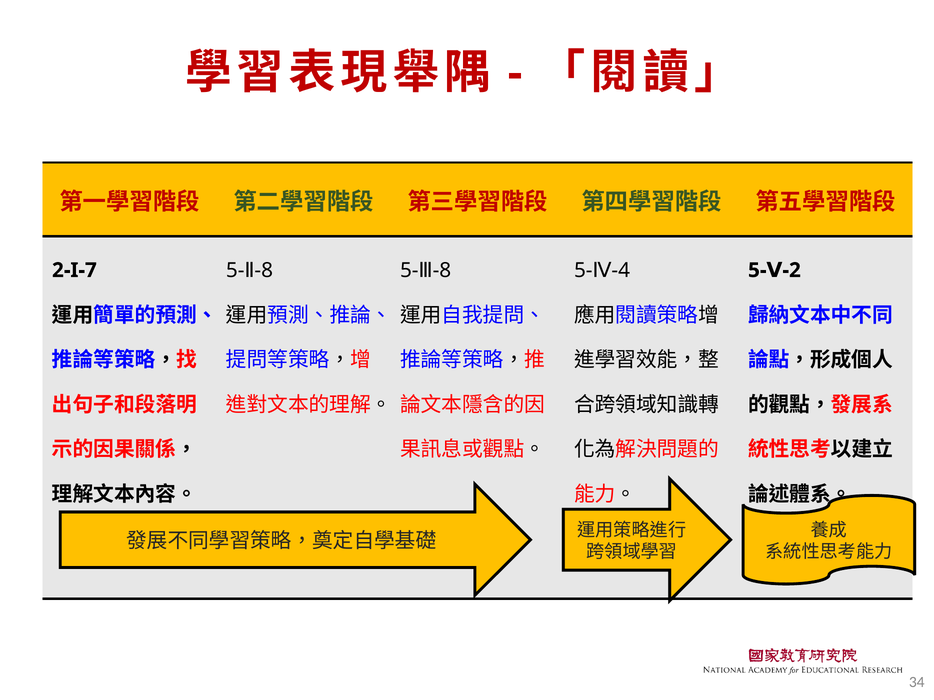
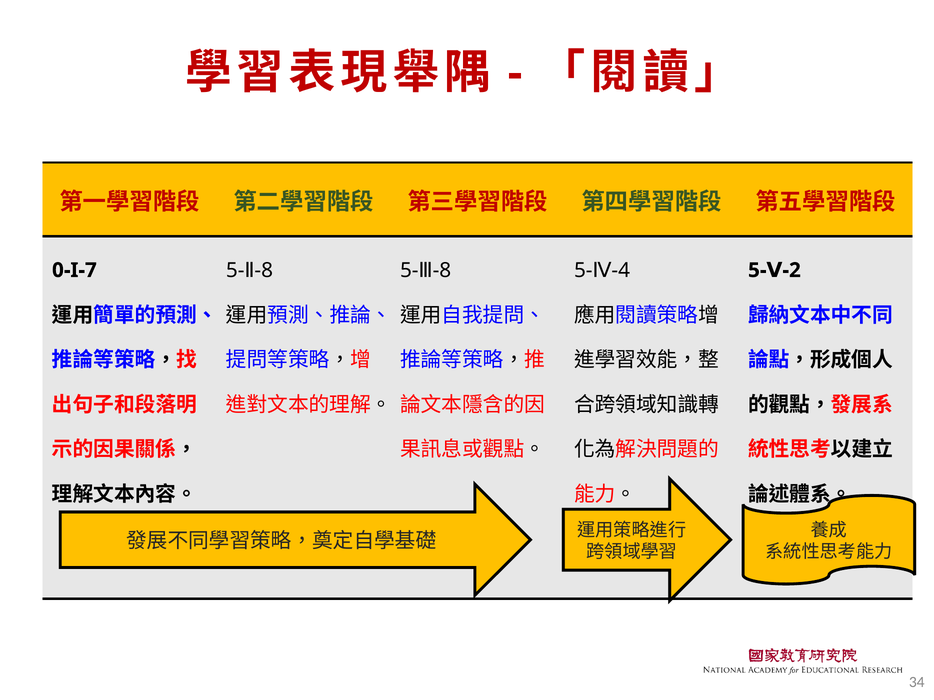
2-I-7: 2-I-7 -> 0-I-7
